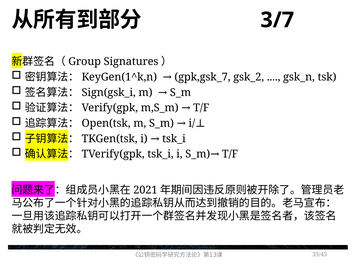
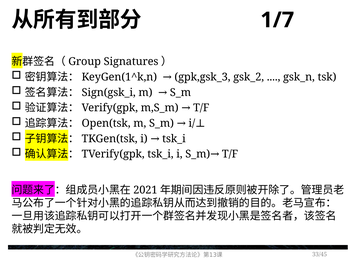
3/7: 3/7 -> 1/7
gpk,gsk_7: gpk,gsk_7 -> gpk,gsk_3
